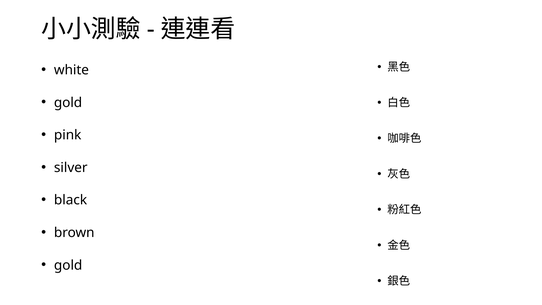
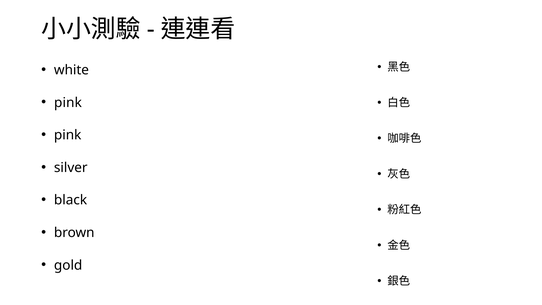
gold at (68, 103): gold -> pink
